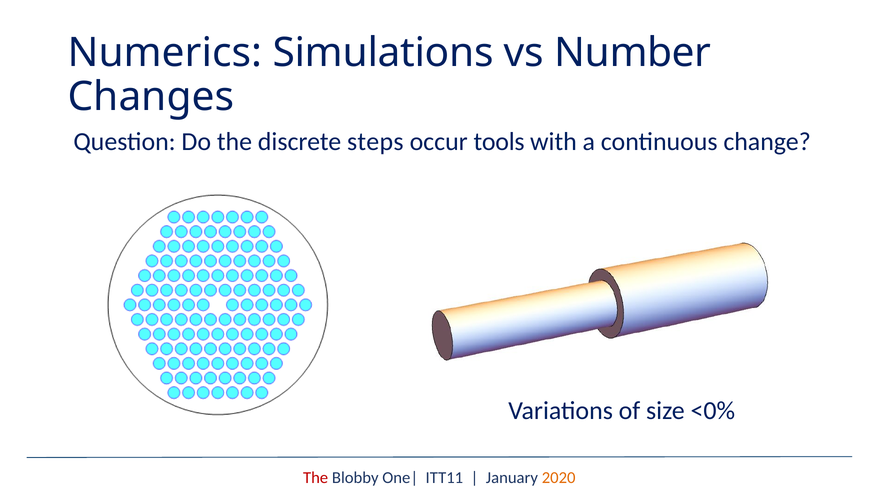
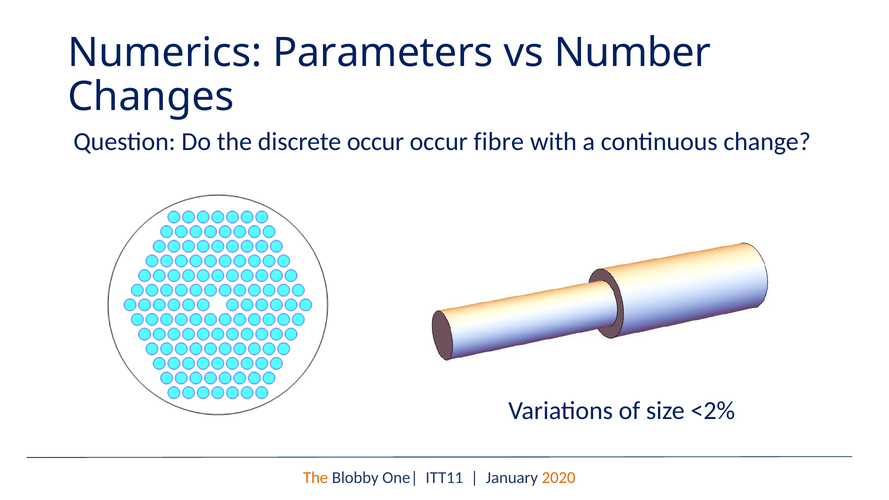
Simulations: Simulations -> Parameters
discrete steps: steps -> occur
tools: tools -> fibre
<0%: <0% -> <2%
The at (316, 478) colour: red -> orange
